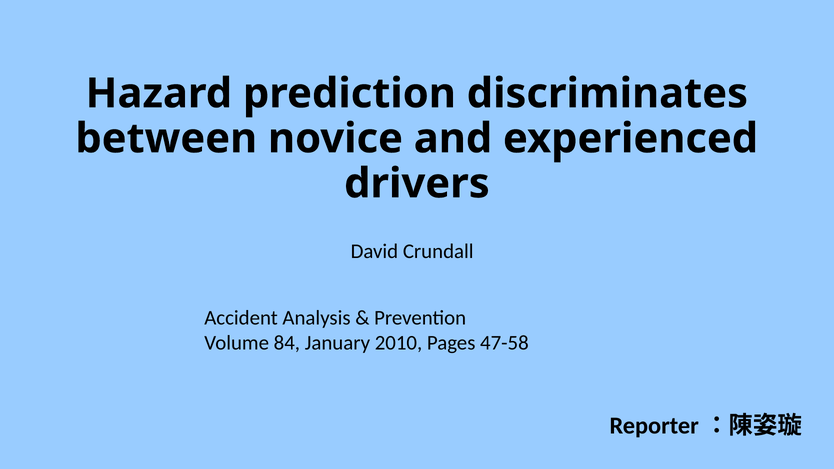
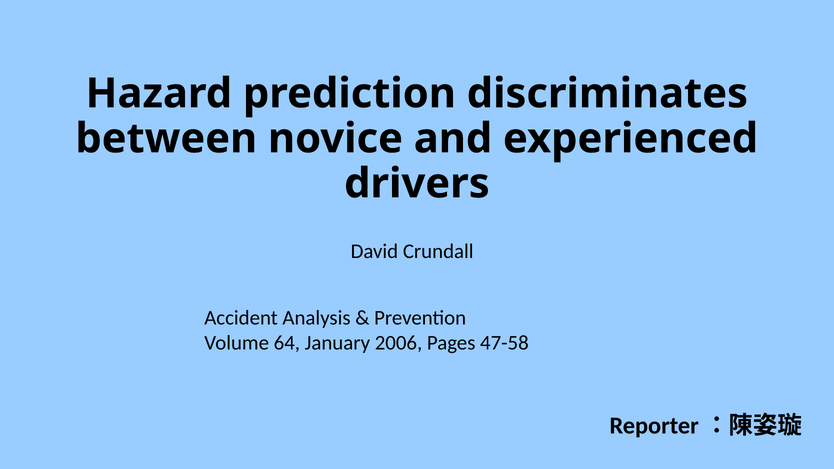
84: 84 -> 64
2010: 2010 -> 2006
